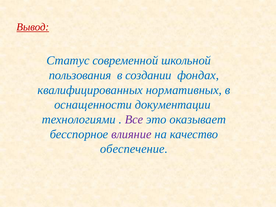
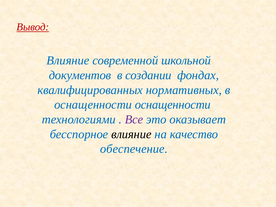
Статус at (68, 61): Статус -> Влияние
пользования: пользования -> документов
оснащенности документации: документации -> оснащенности
влияние at (131, 134) colour: purple -> black
